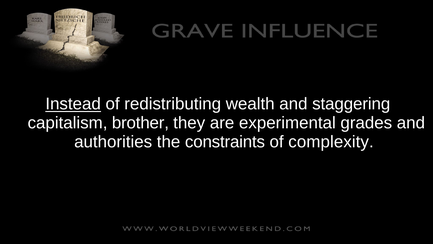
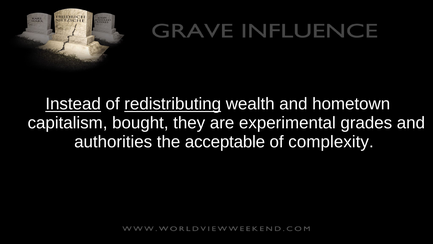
redistributing underline: none -> present
staggering: staggering -> hometown
brother: brother -> bought
constraints: constraints -> acceptable
